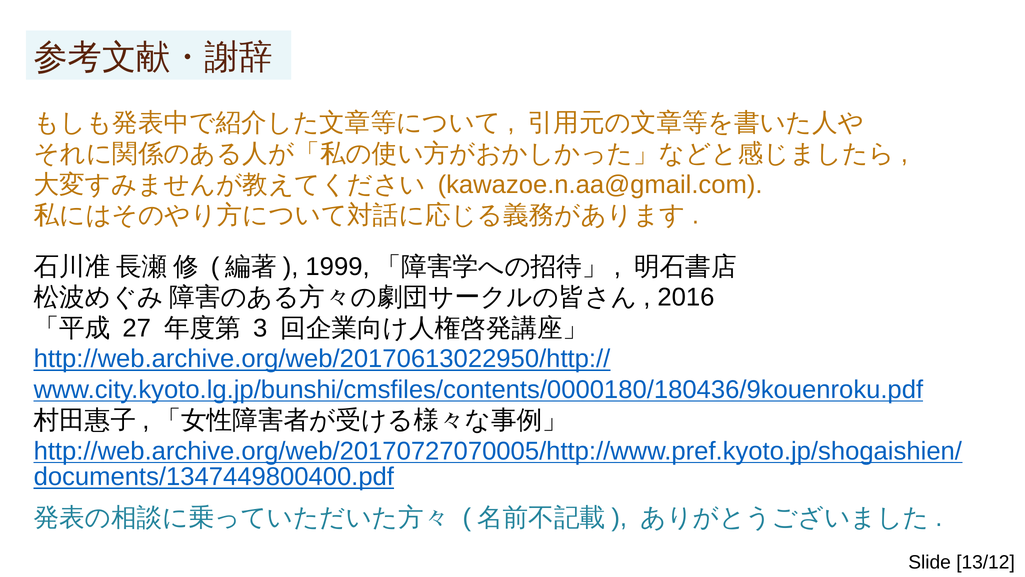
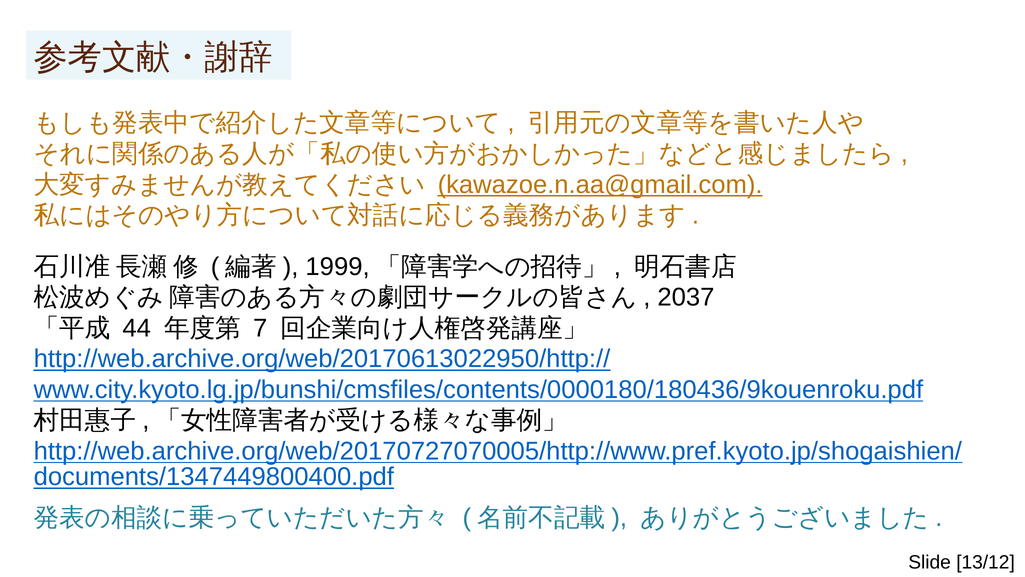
kawazoe.n.aa@gmail.com underline: none -> present
2016: 2016 -> 2037
27: 27 -> 44
3: 3 -> 7
